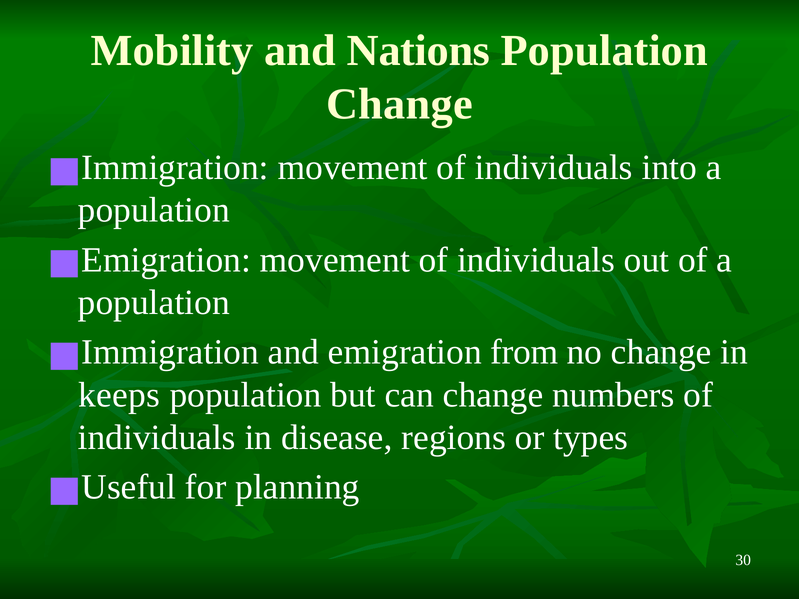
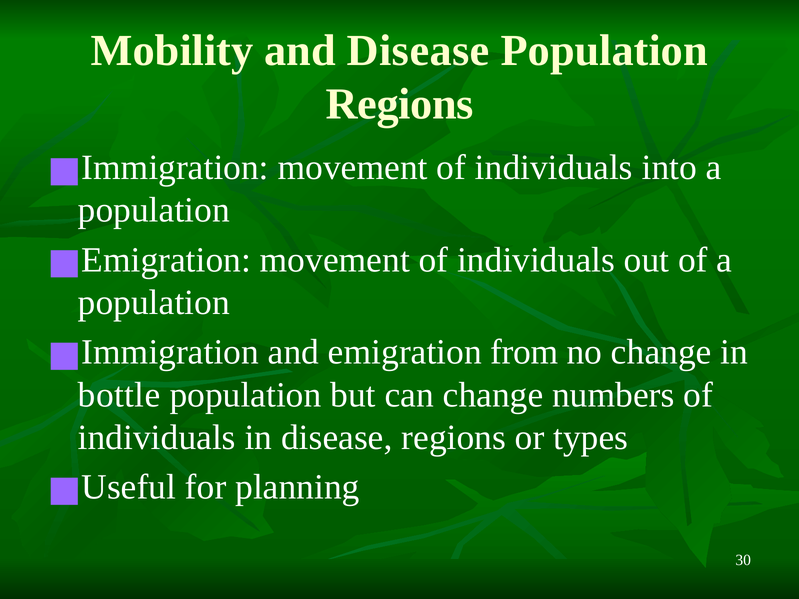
and Nations: Nations -> Disease
Change at (399, 104): Change -> Regions
keeps: keeps -> bottle
